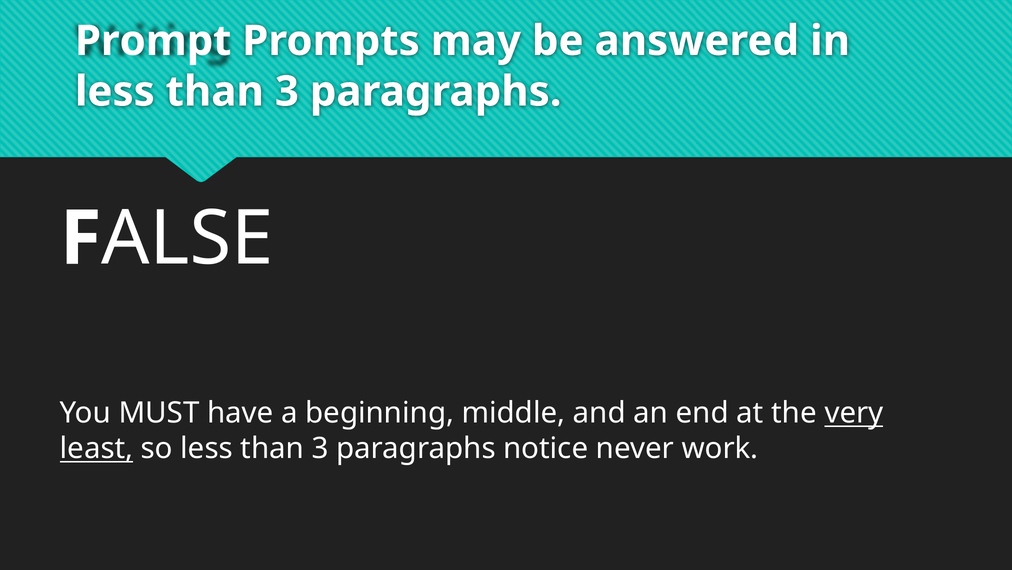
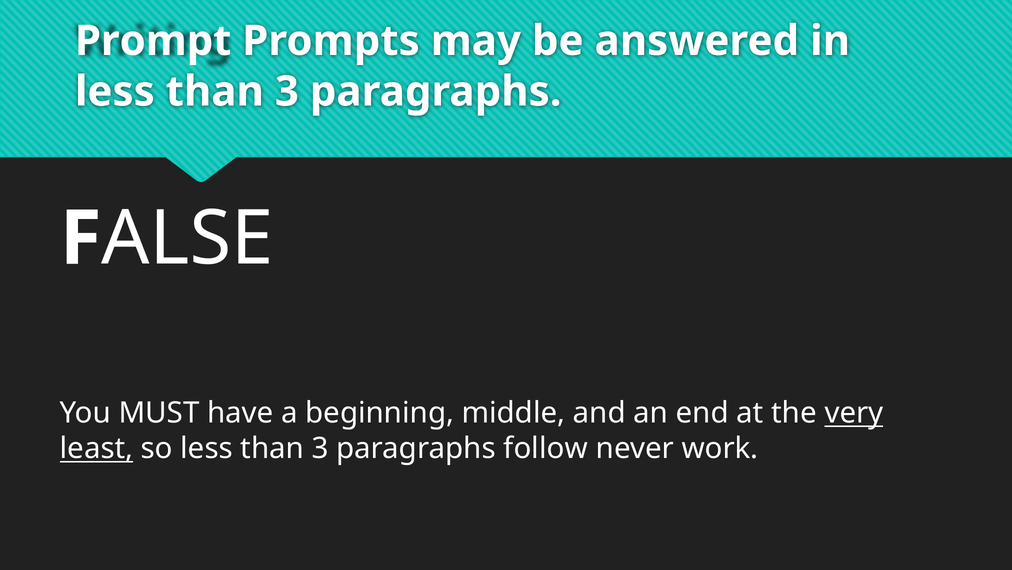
notice: notice -> follow
